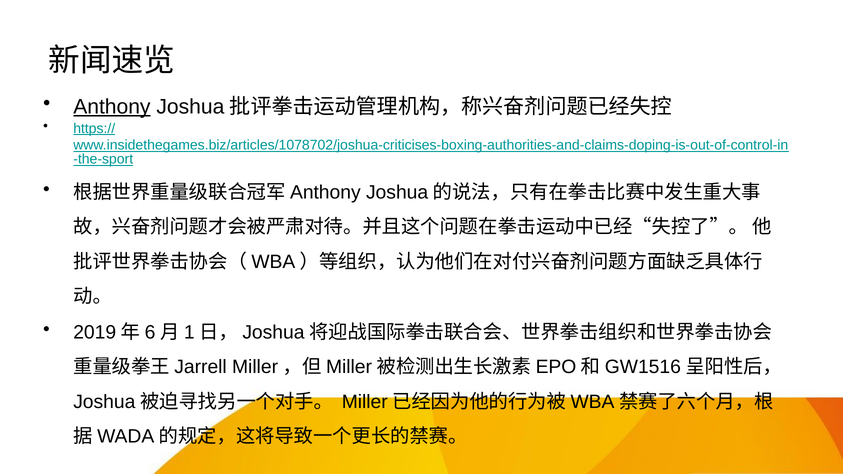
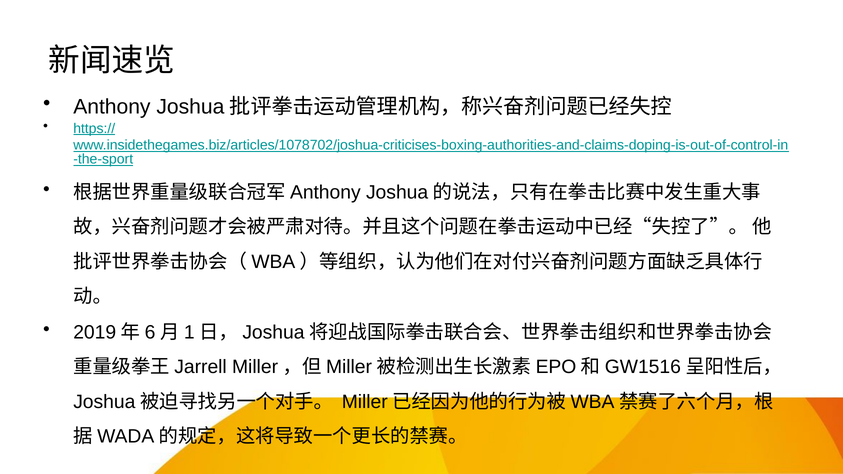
Anthony underline: present -> none
